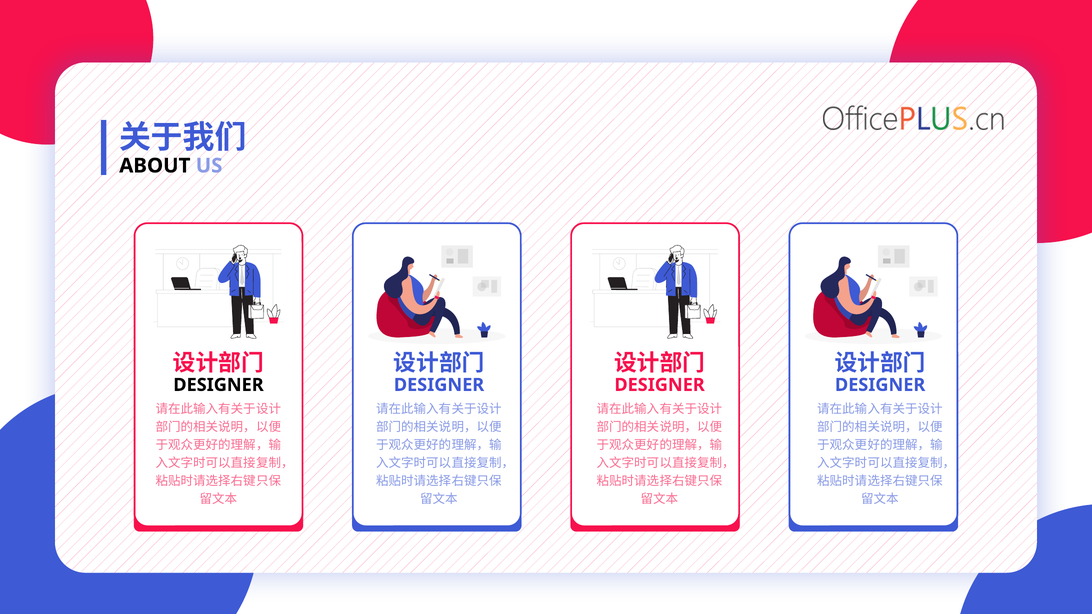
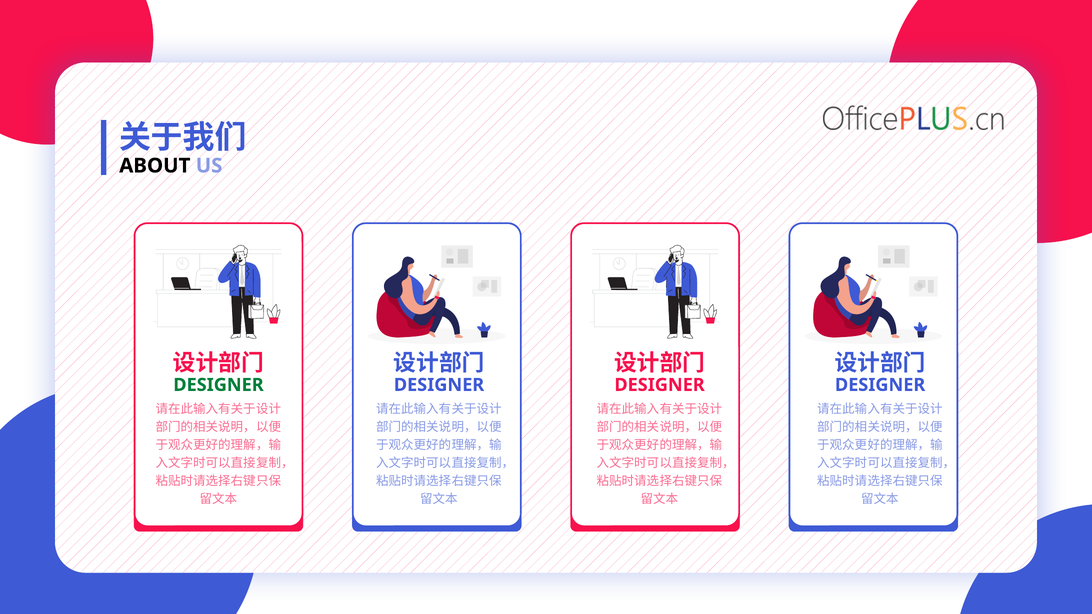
DESIGNER at (218, 385) colour: black -> green
